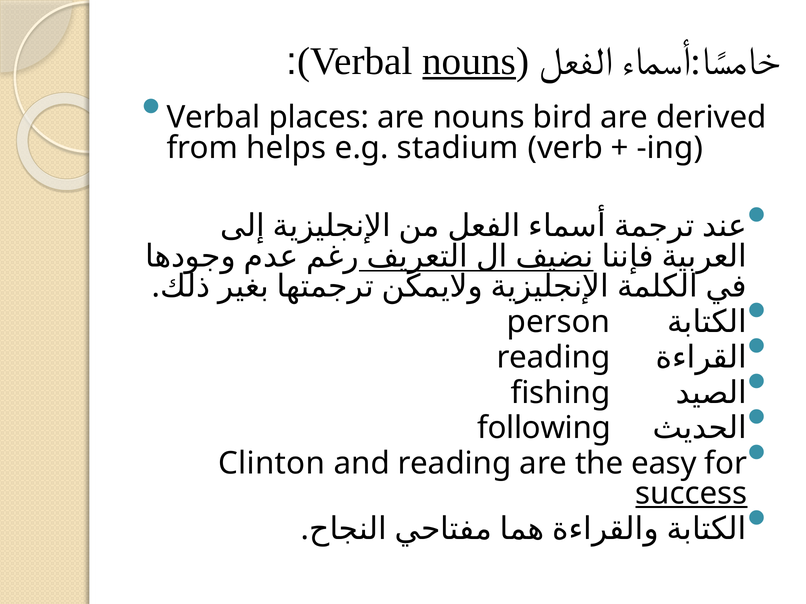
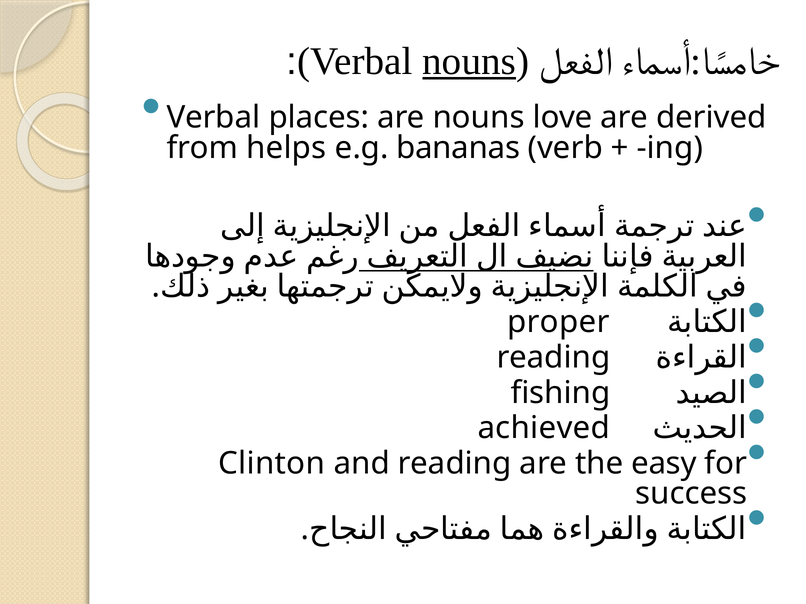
bird: bird -> love
stadium: stadium -> bananas
person: person -> proper
following: following -> achieved
success underline: present -> none
